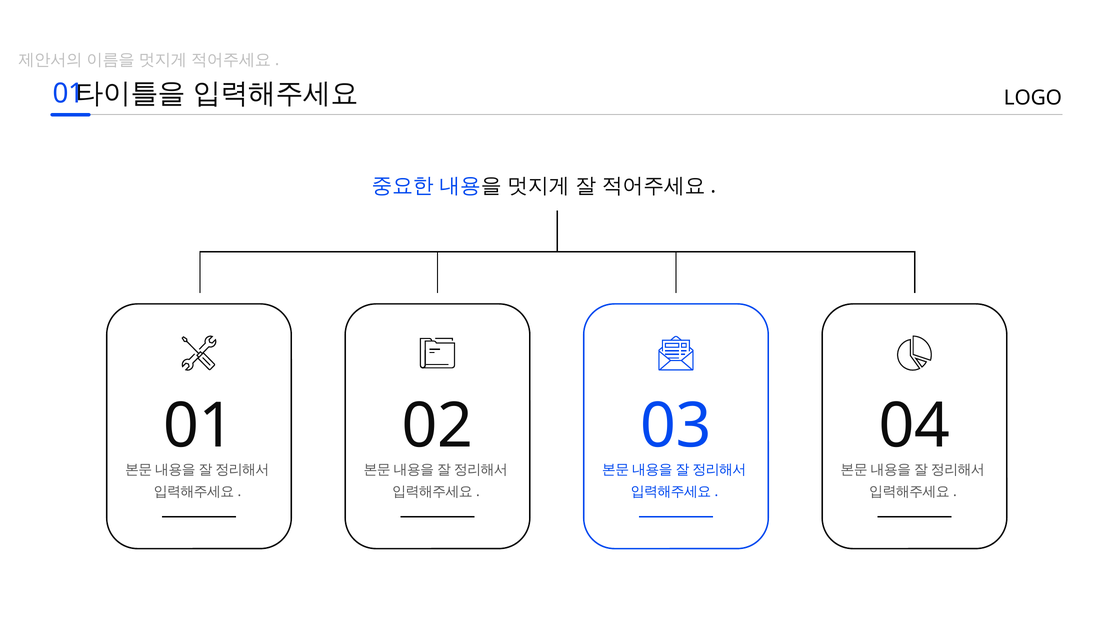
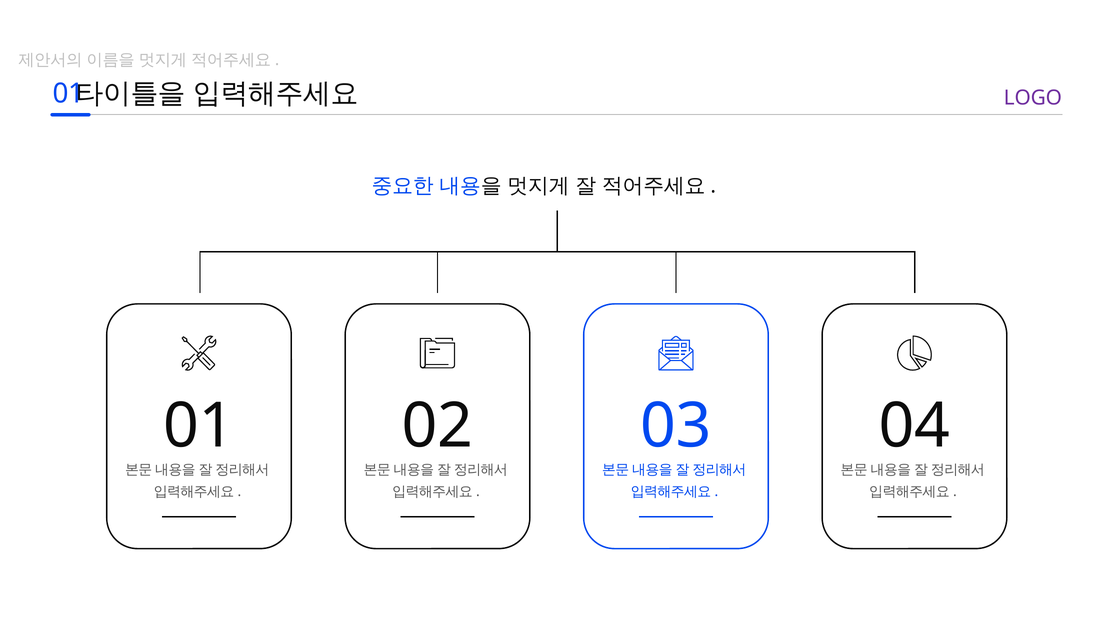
LOGO colour: black -> purple
